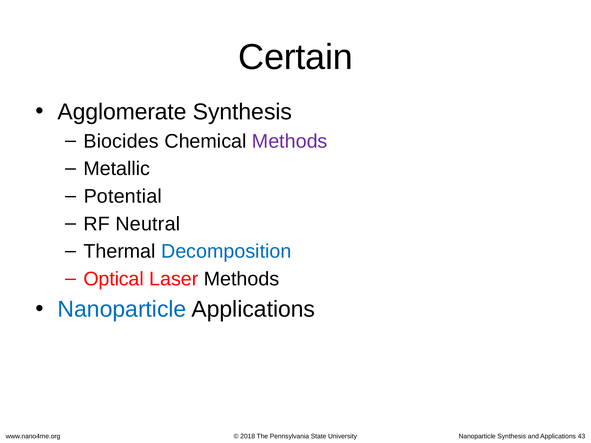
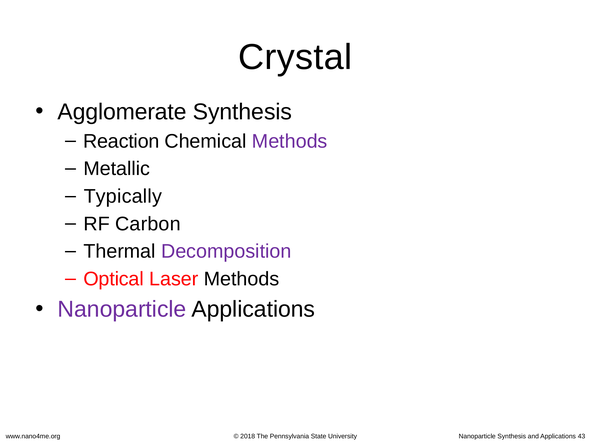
Certain: Certain -> Crystal
Biocides: Biocides -> Reaction
Potential: Potential -> Typically
Neutral: Neutral -> Carbon
Decomposition colour: blue -> purple
Nanoparticle at (122, 310) colour: blue -> purple
